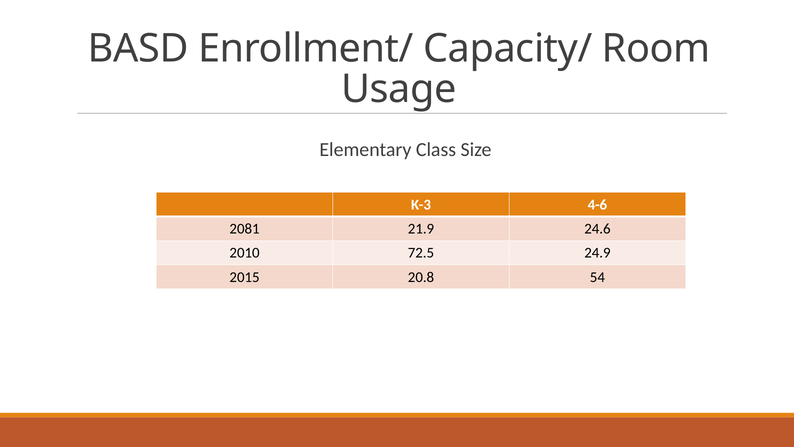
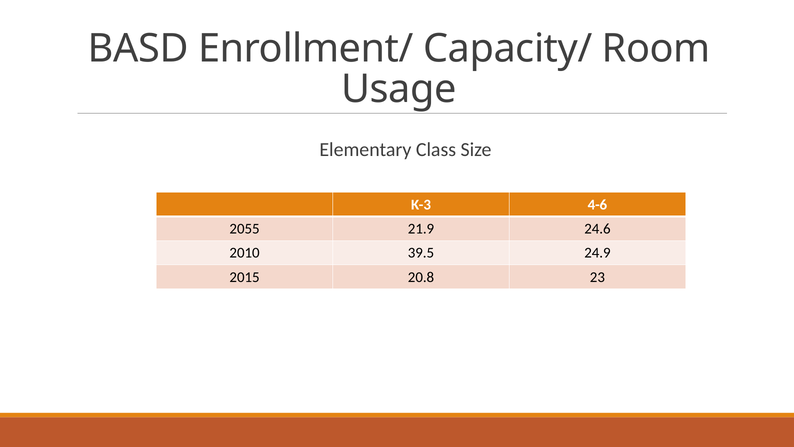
2081: 2081 -> 2055
72.5: 72.5 -> 39.5
54: 54 -> 23
